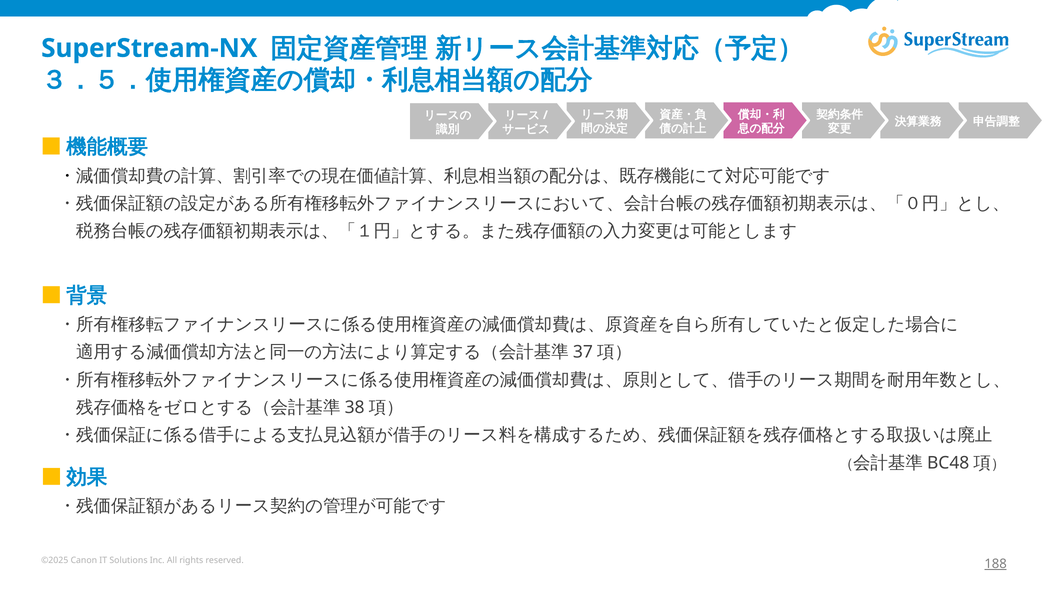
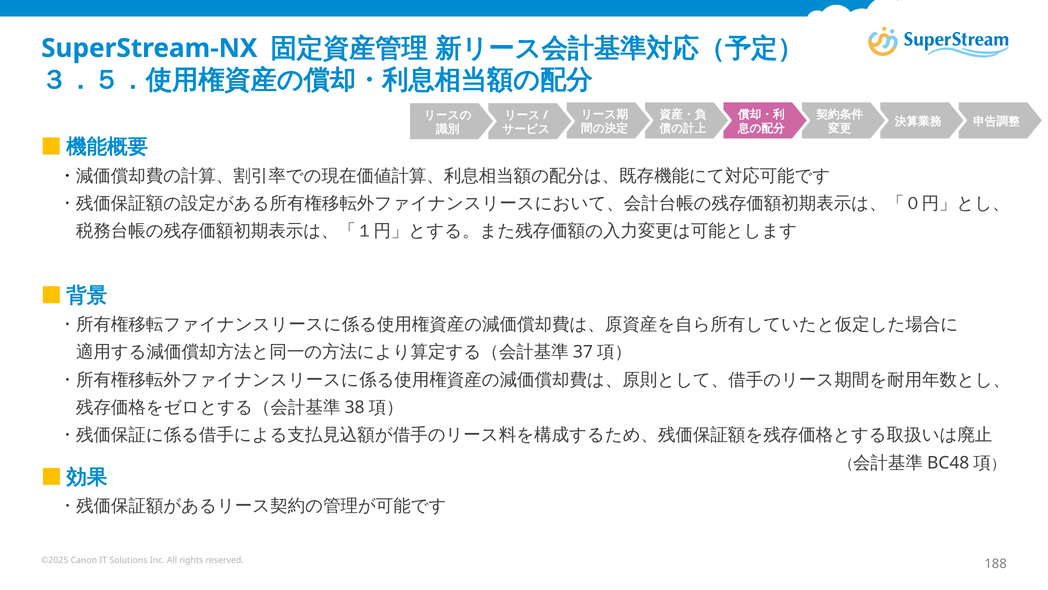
188 underline: present -> none
